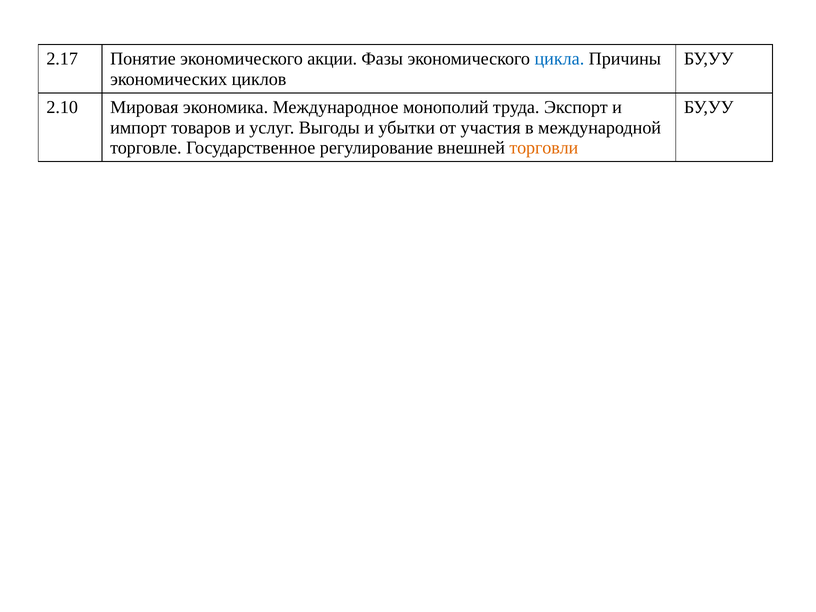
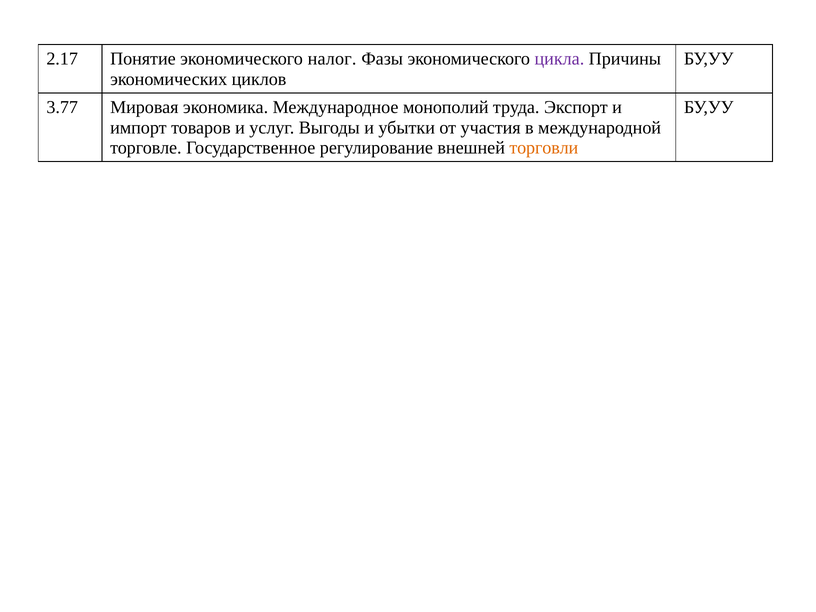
акции: акции -> налог
цикла colour: blue -> purple
2.10: 2.10 -> 3.77
